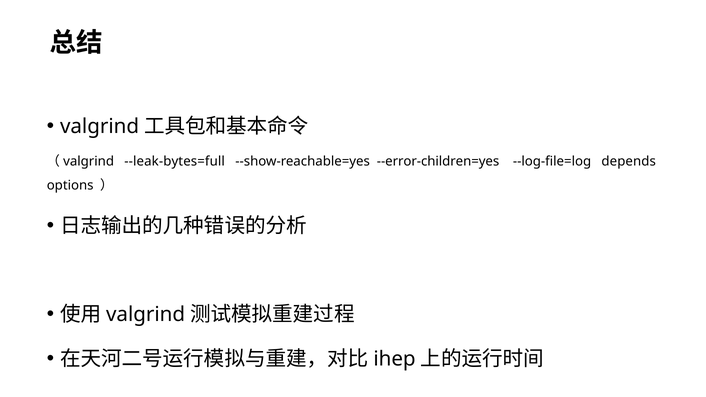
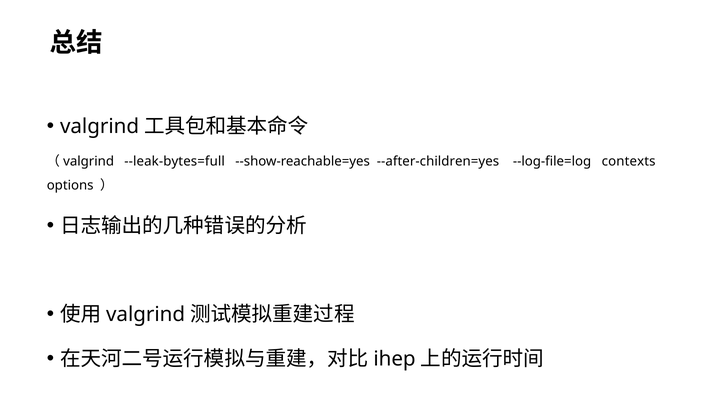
--error-children=yes: --error-children=yes -> --after-children=yes
depends: depends -> contexts
